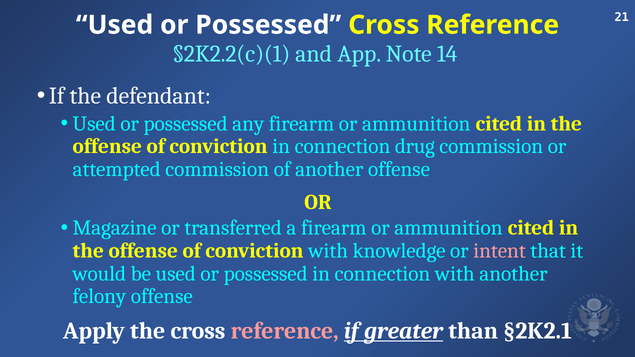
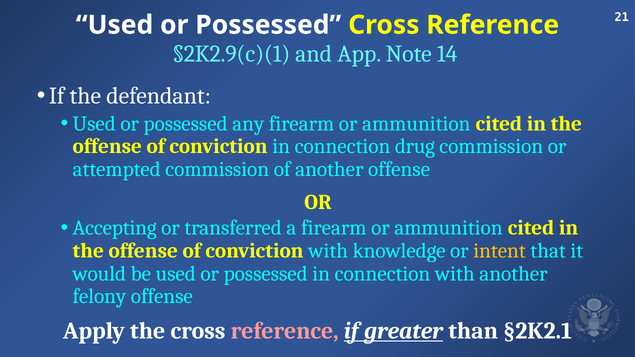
§2K2.2(c)(1: §2K2.2(c)(1 -> §2K2.9(c)(1
Magazine: Magazine -> Accepting
intent colour: pink -> yellow
